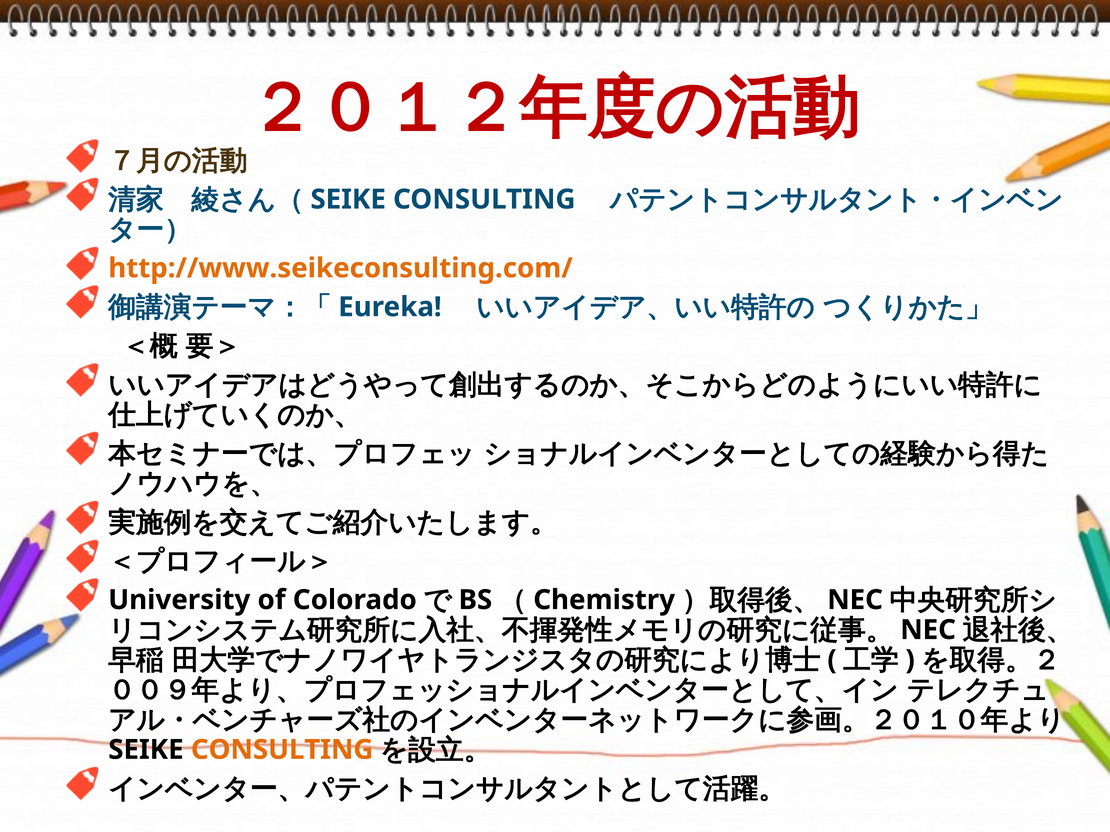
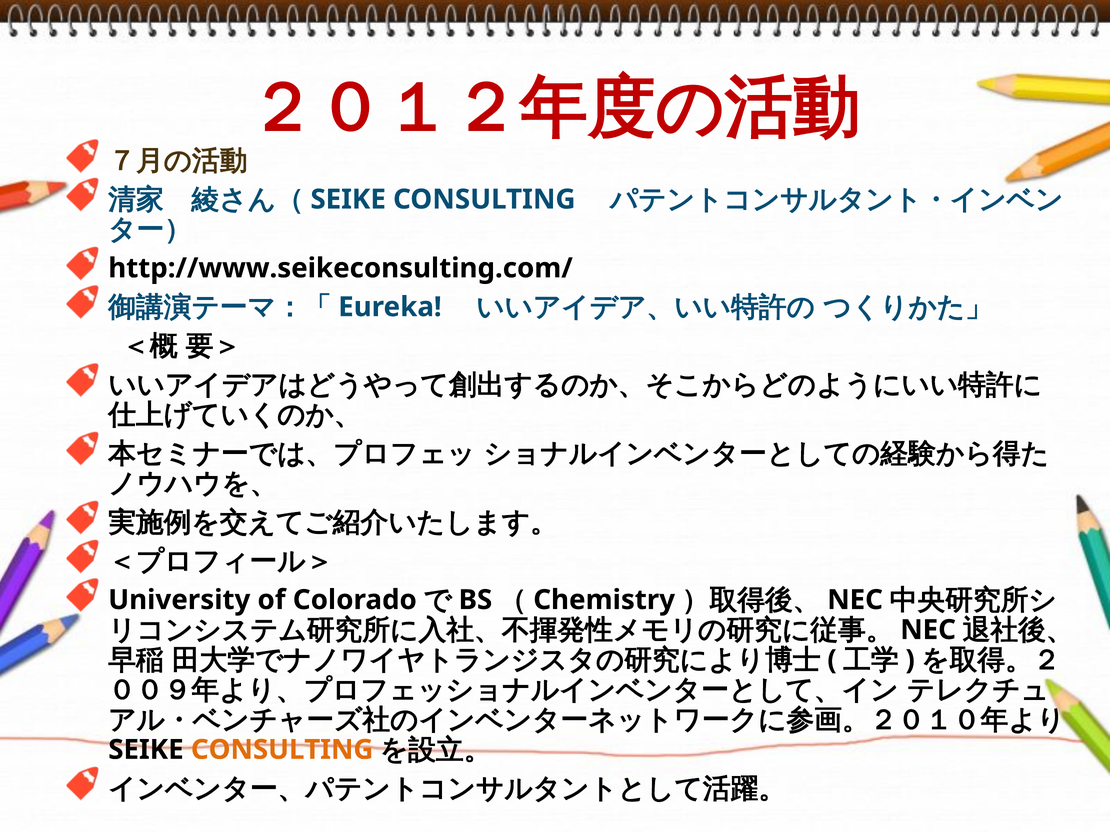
http://www.seikeconsulting.com/ colour: orange -> black
